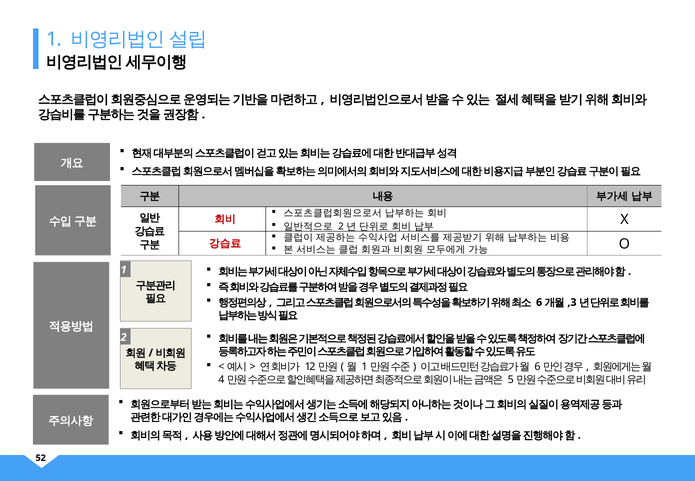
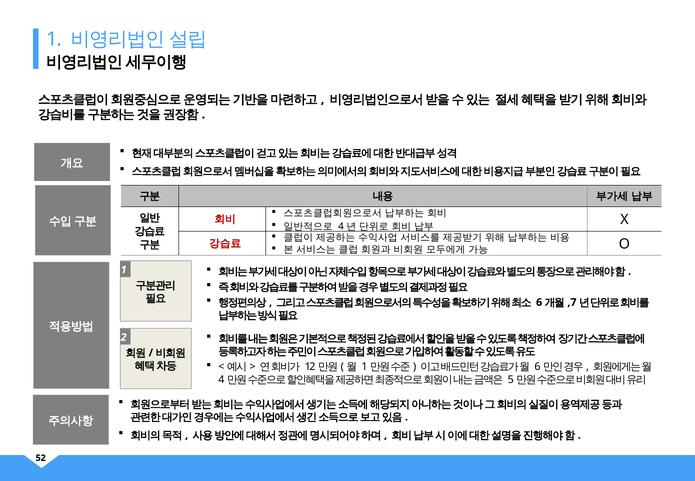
2 at (341, 227): 2 -> 4
3: 3 -> 7
